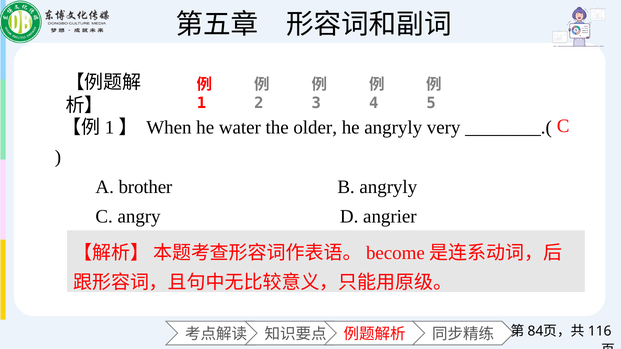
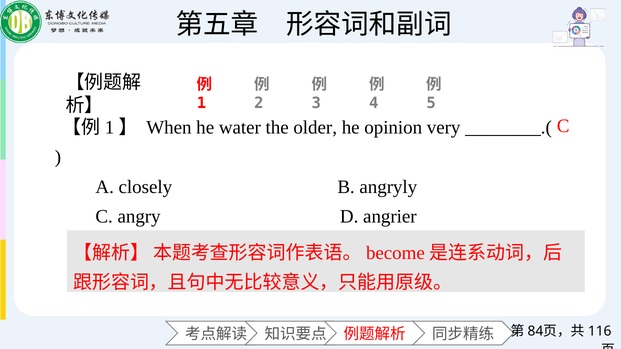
he angryly: angryly -> opinion
brother: brother -> closely
